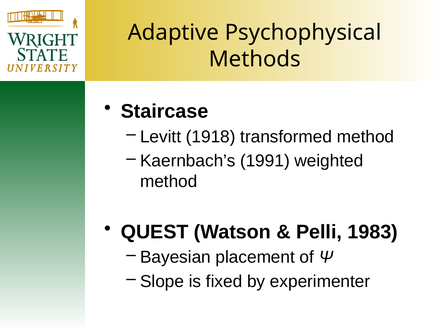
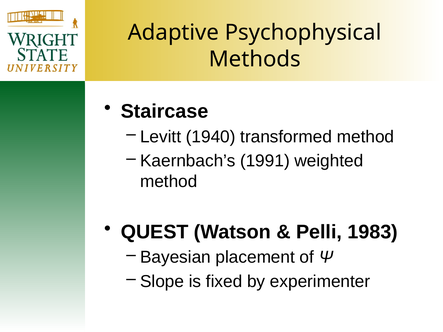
1918: 1918 -> 1940
